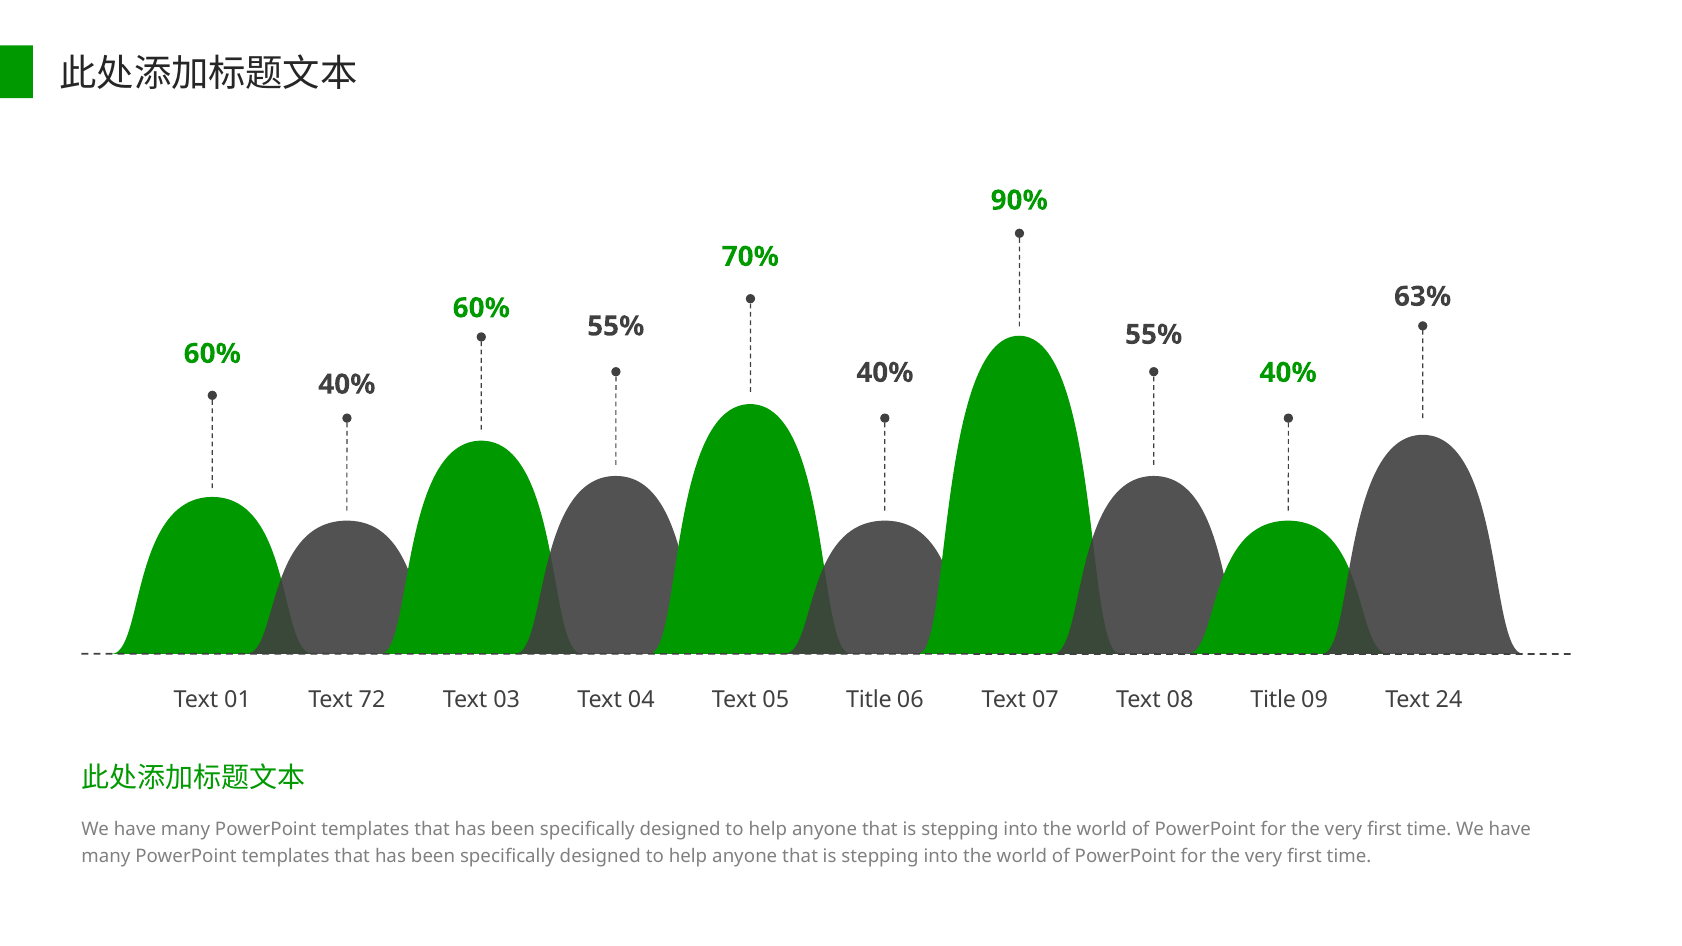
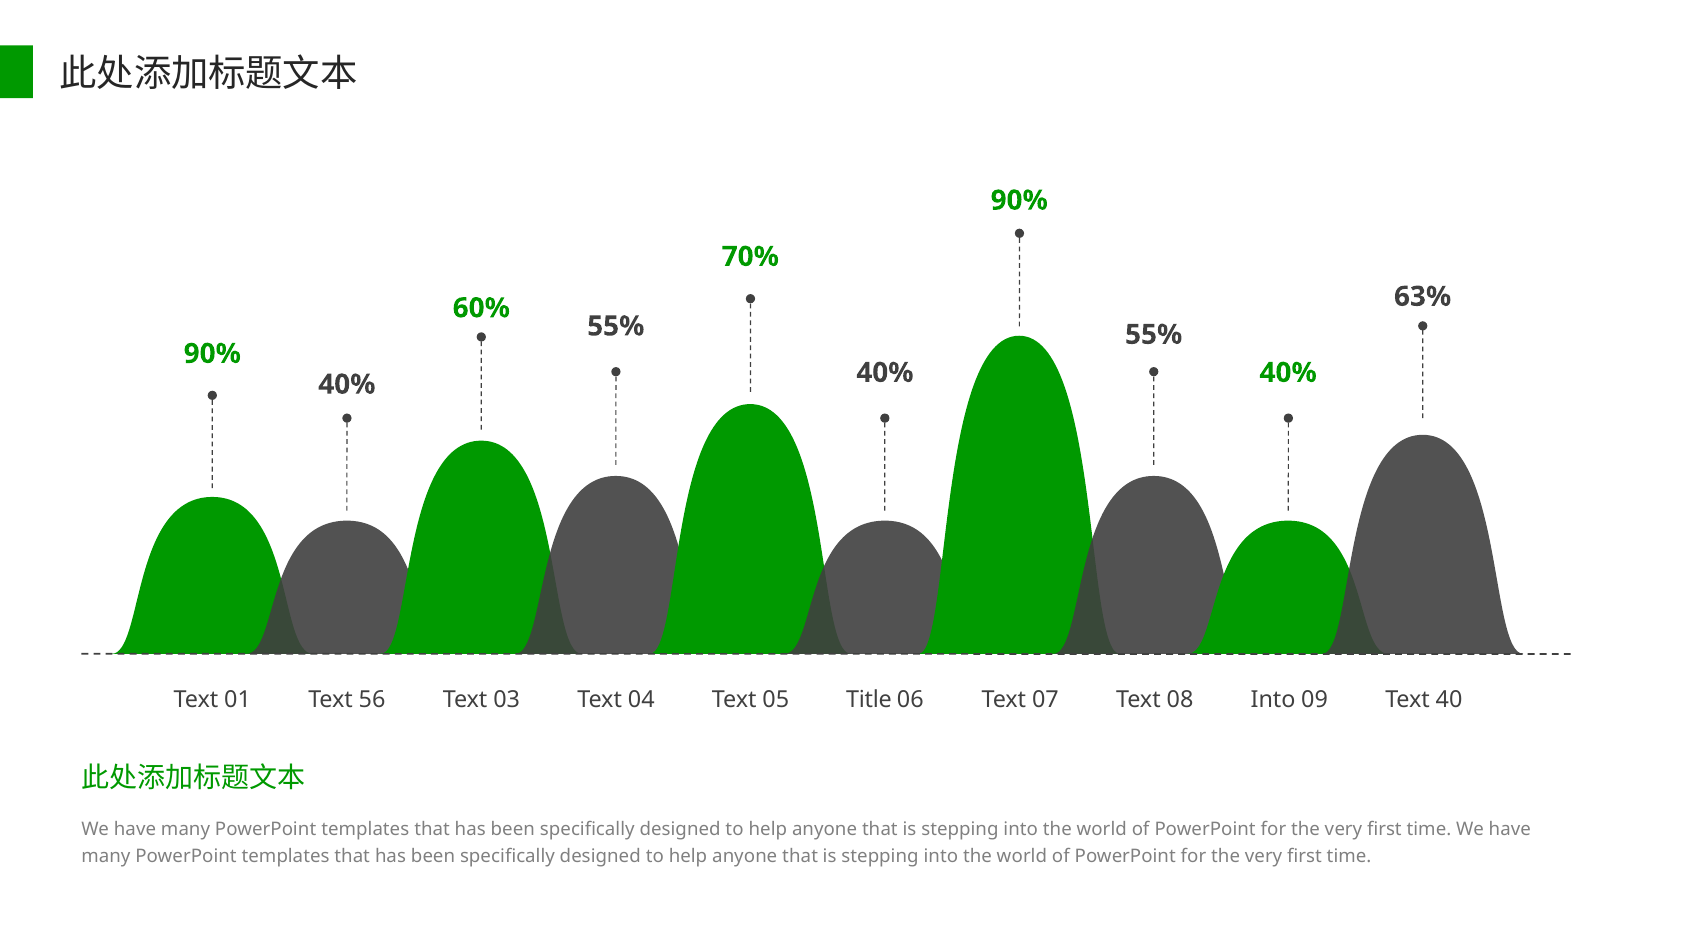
60% at (212, 354): 60% -> 90%
72: 72 -> 56
08 Title: Title -> Into
24: 24 -> 40
